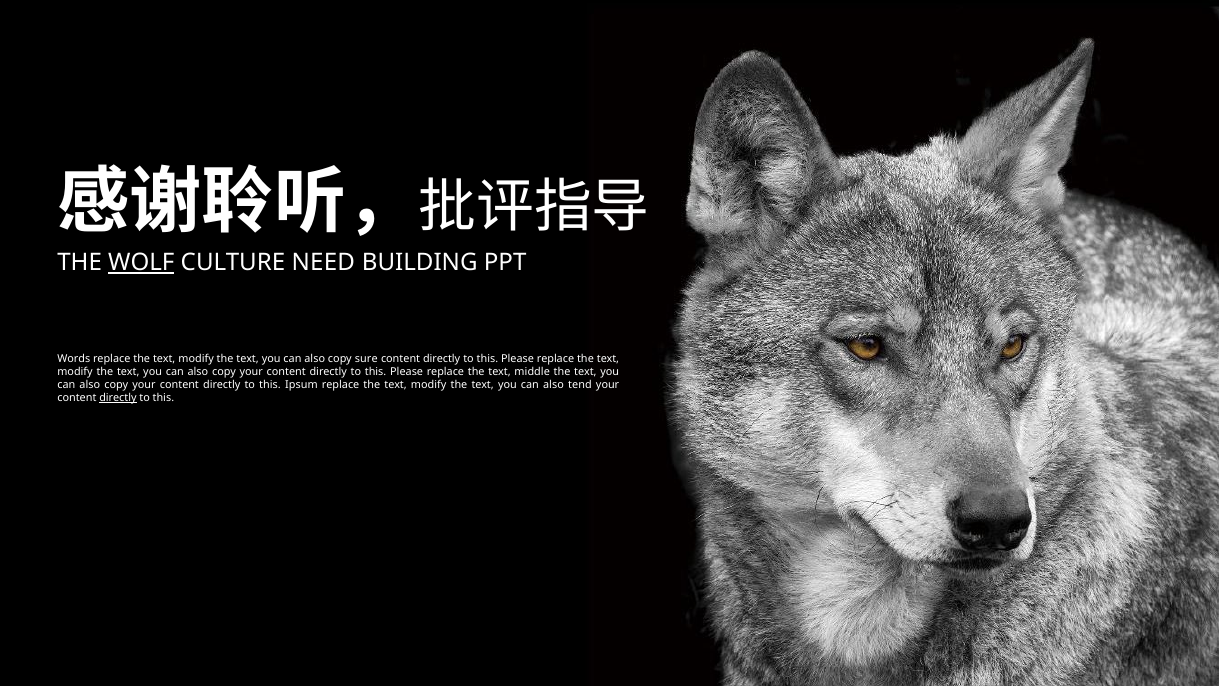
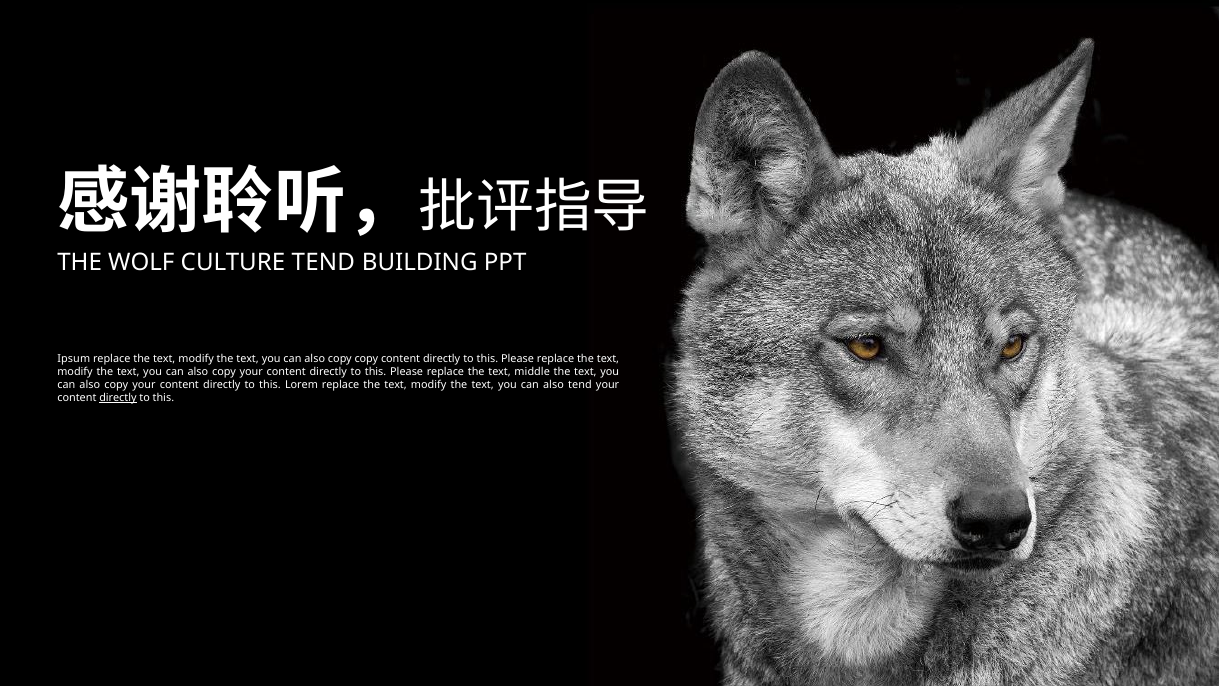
WOLF underline: present -> none
CULTURE NEED: NEED -> TEND
Words: Words -> Ipsum
copy sure: sure -> copy
Ipsum: Ipsum -> Lorem
